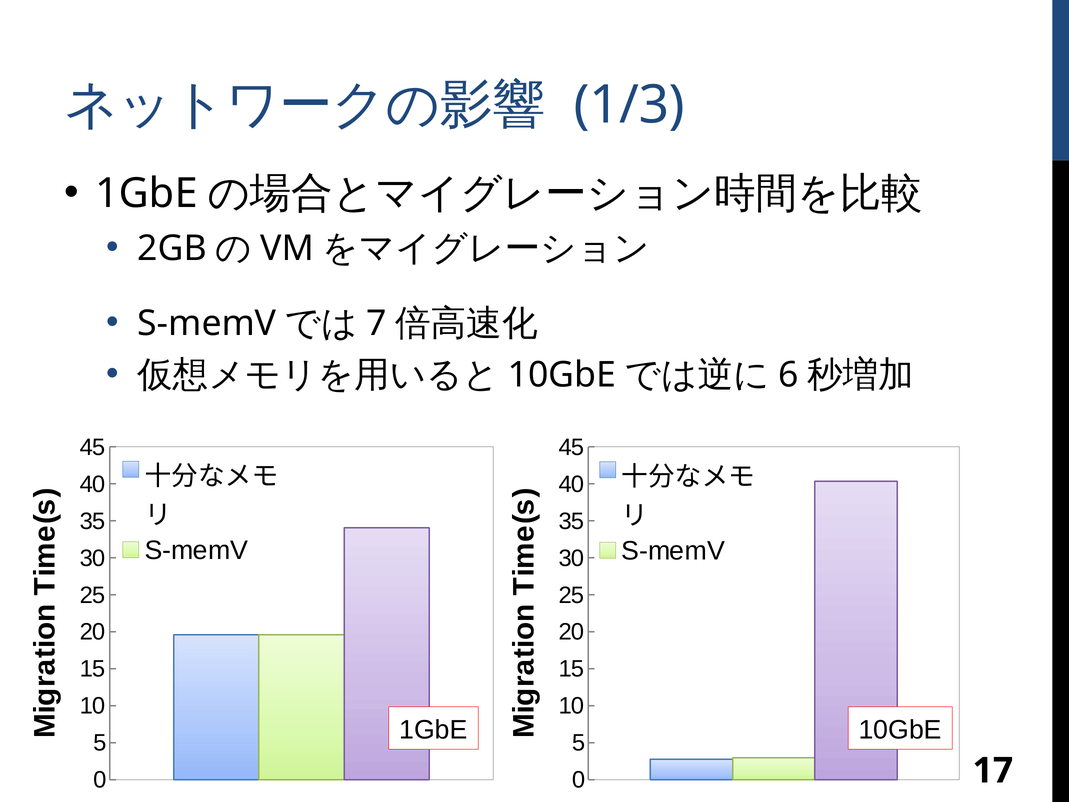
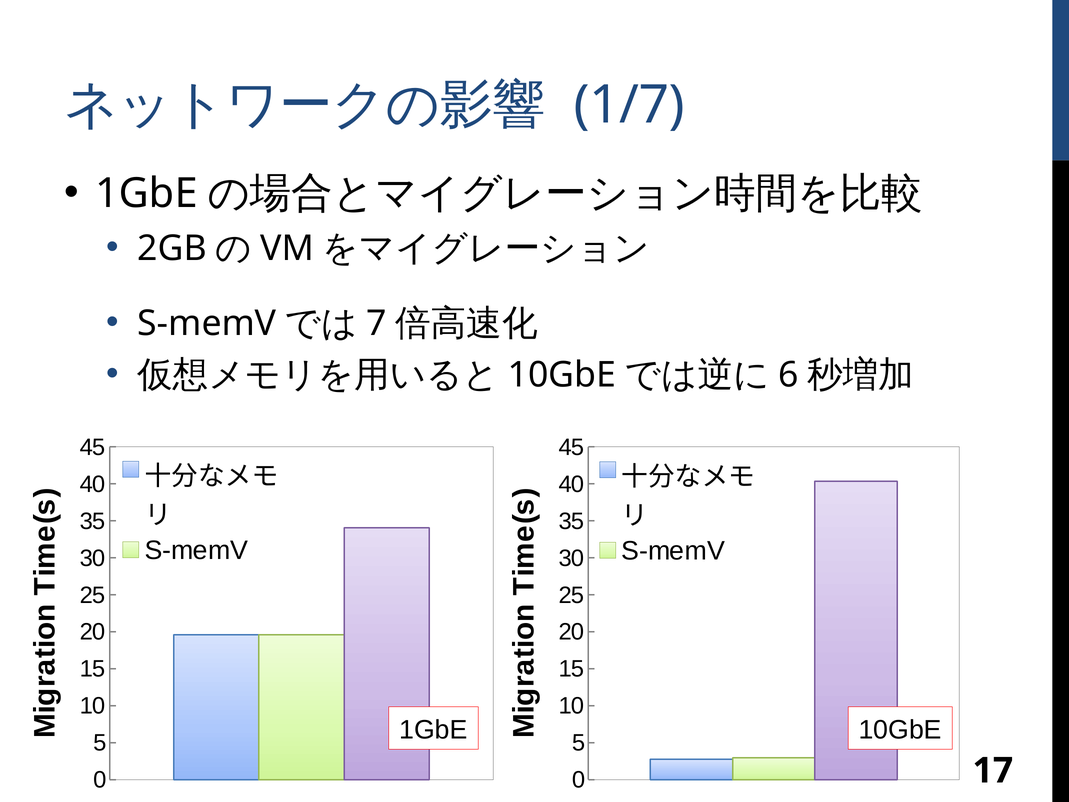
1/3: 1/3 -> 1/7
